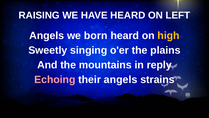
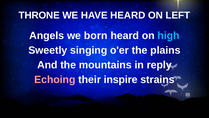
RAISING: RAISING -> THRONE
high colour: yellow -> light blue
their angels: angels -> inspire
